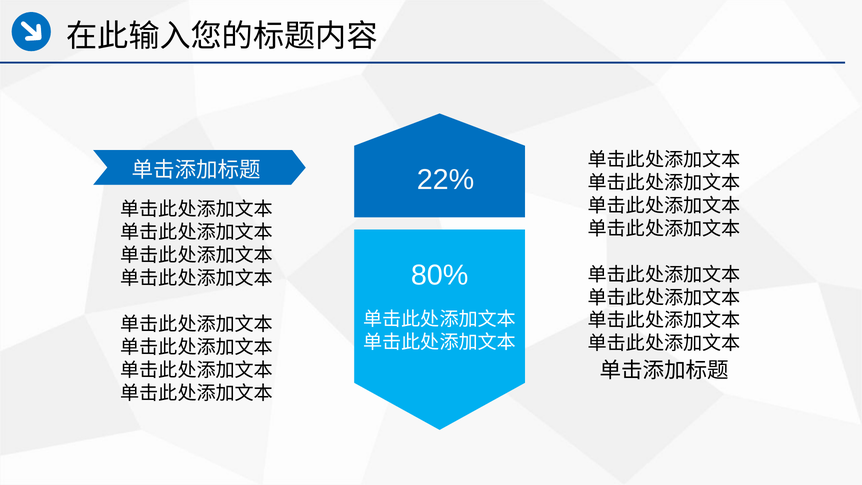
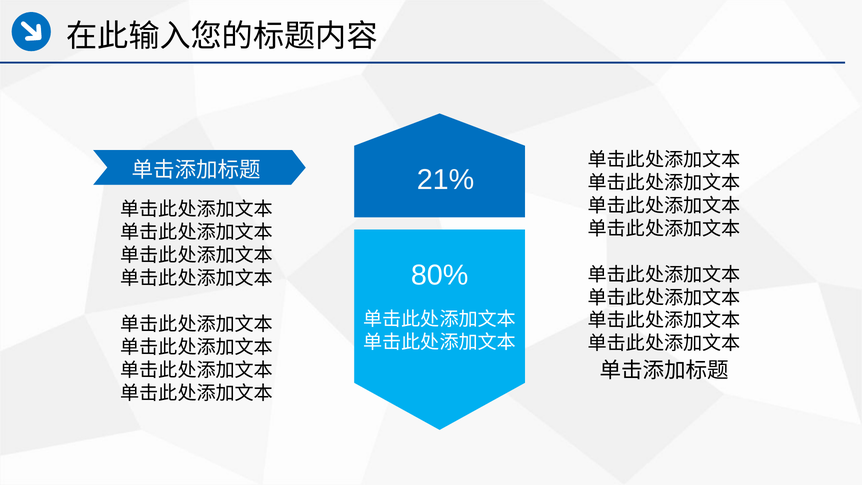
22%: 22% -> 21%
